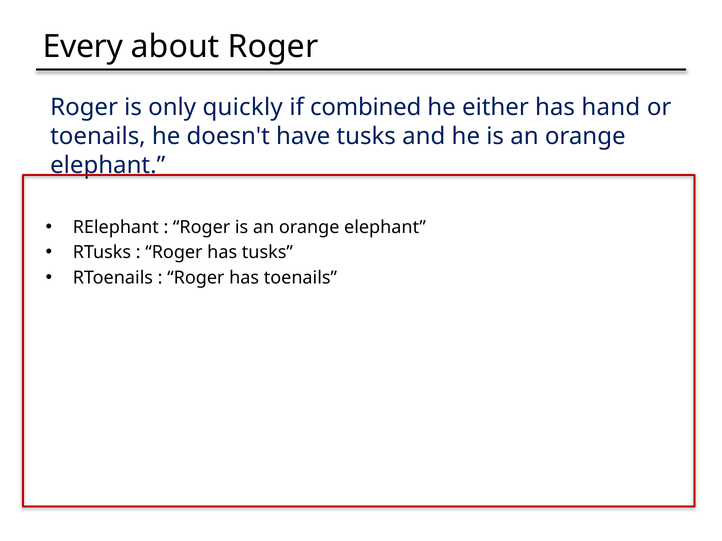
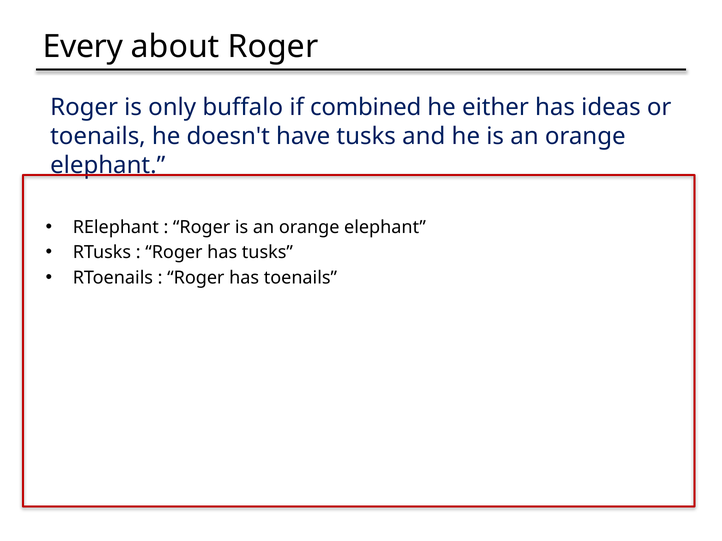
quickly: quickly -> buffalo
hand: hand -> ideas
